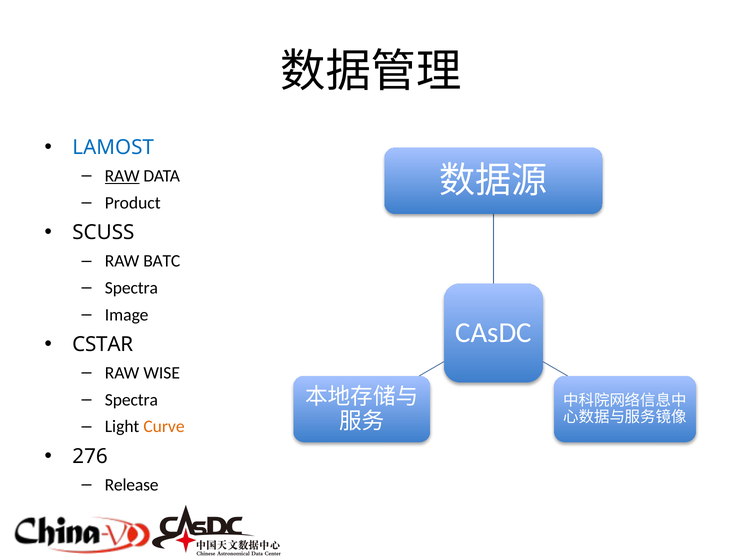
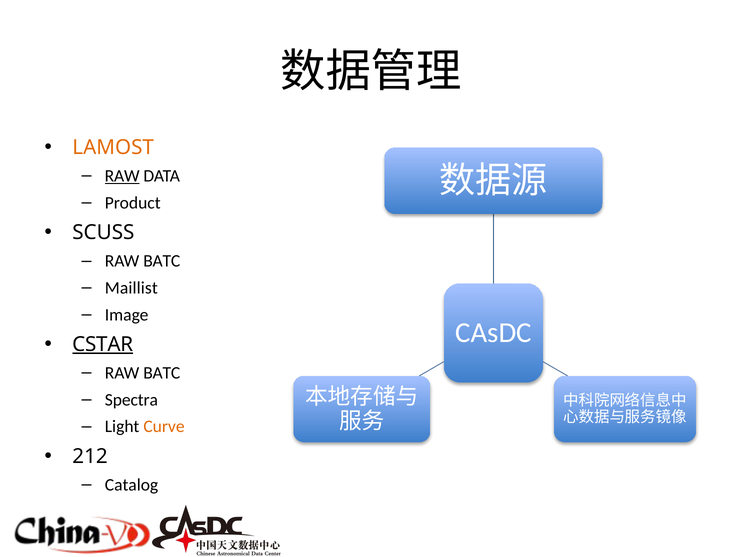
LAMOST colour: blue -> orange
Spectra at (131, 288): Spectra -> Maillist
CSTAR underline: none -> present
WISE at (162, 373): WISE -> BATC
276: 276 -> 212
Release: Release -> Catalog
